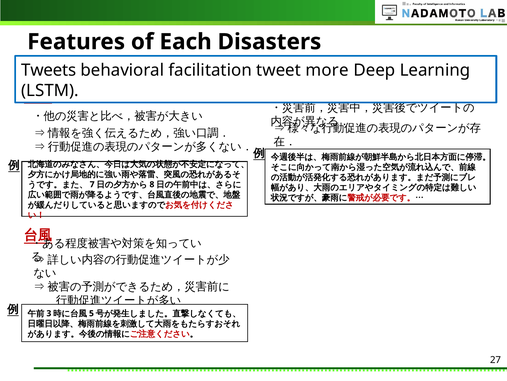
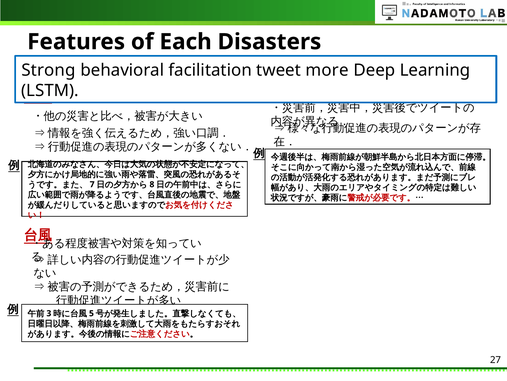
Tweets: Tweets -> Strong
